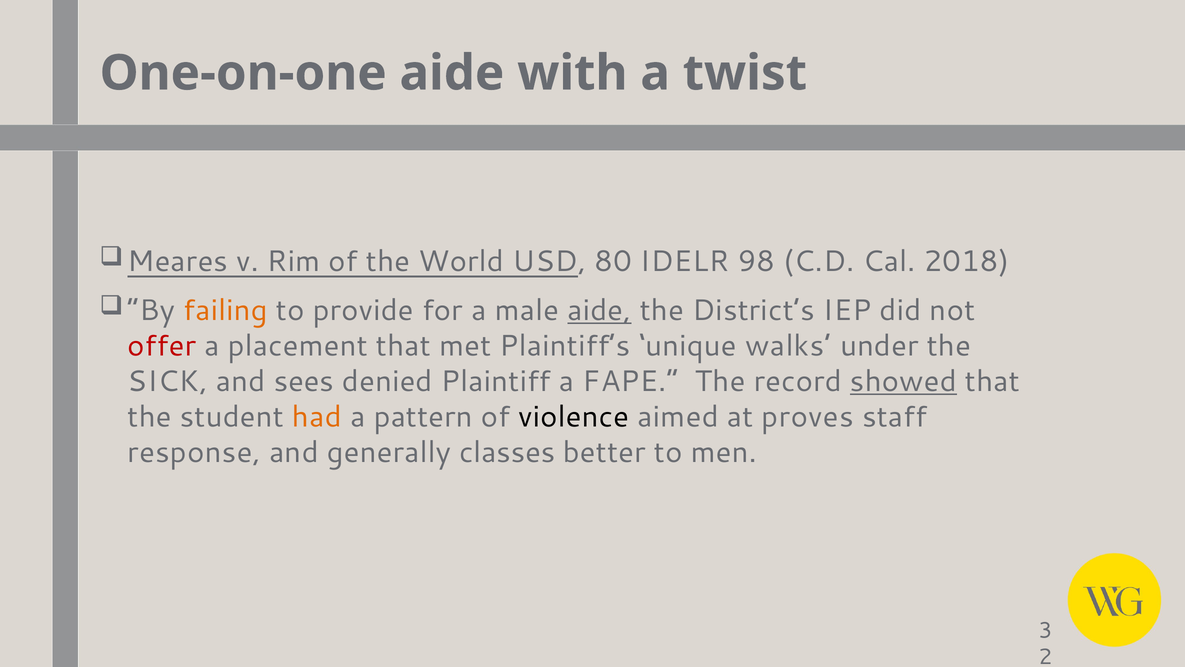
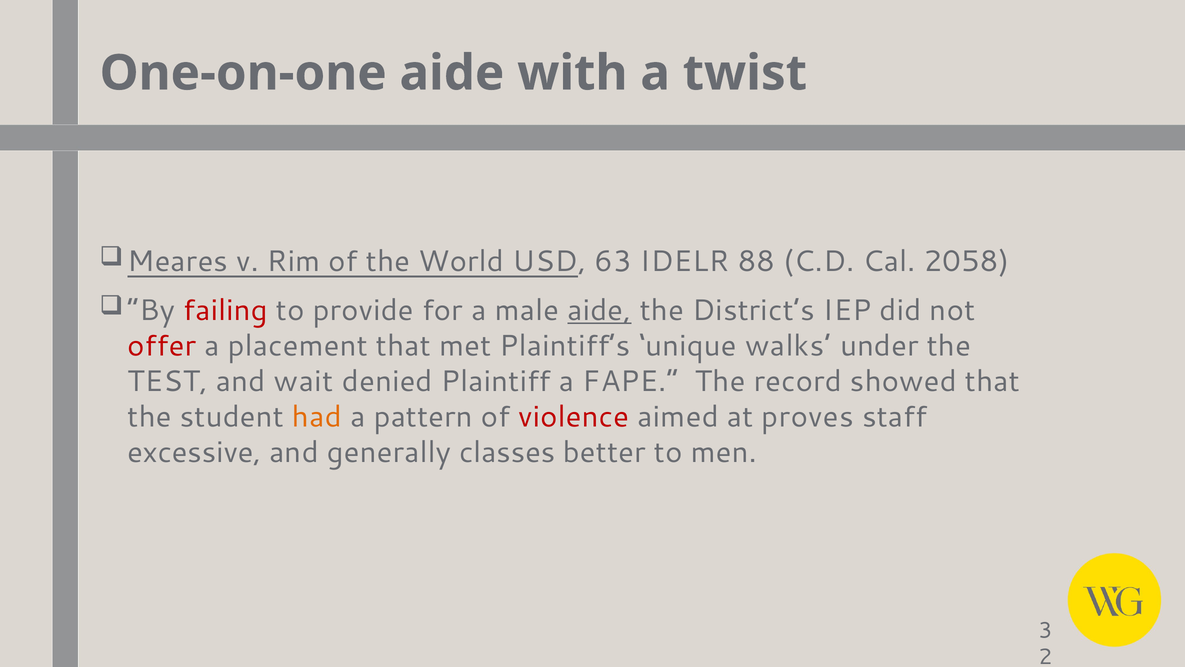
80: 80 -> 63
98: 98 -> 88
2018: 2018 -> 2058
failing colour: orange -> red
SICK: SICK -> TEST
sees: sees -> wait
showed underline: present -> none
violence colour: black -> red
response: response -> excessive
